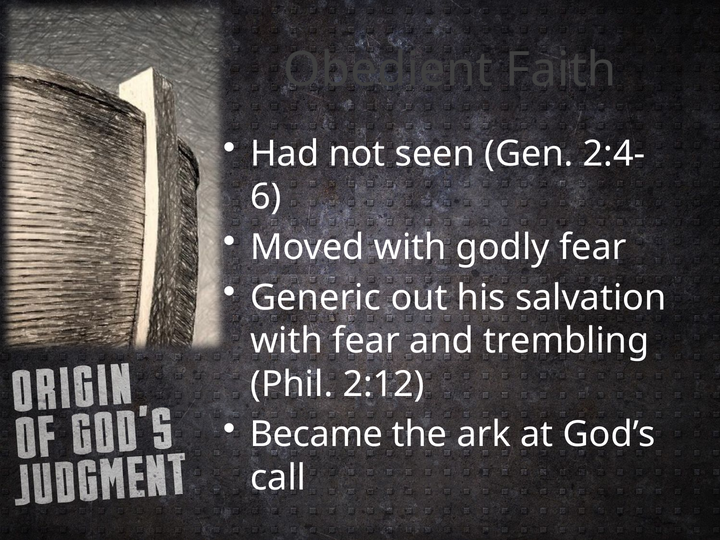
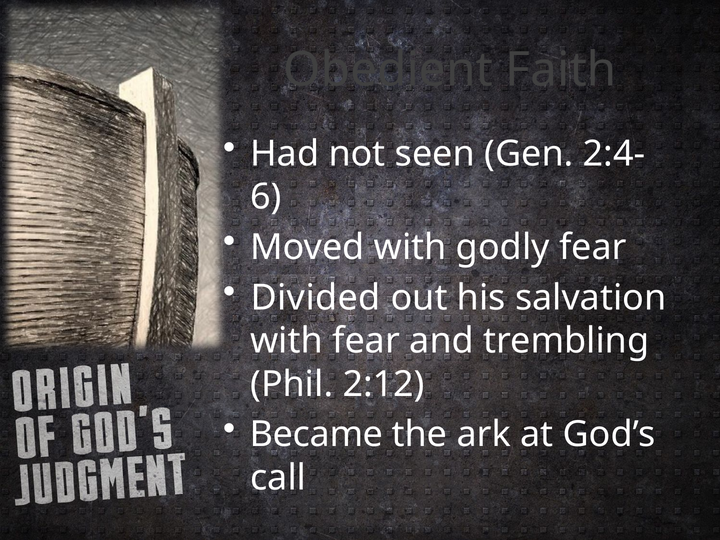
Generic: Generic -> Divided
